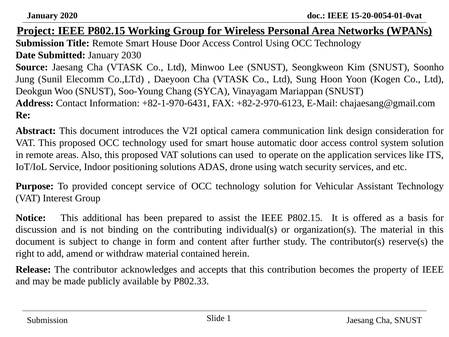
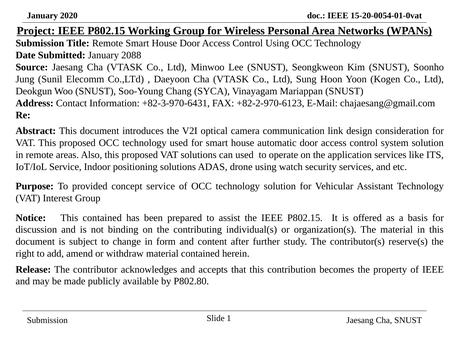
2030: 2030 -> 2088
+82-1-970-6431: +82-1-970-6431 -> +82-3-970-6431
This additional: additional -> contained
P802.33: P802.33 -> P802.80
